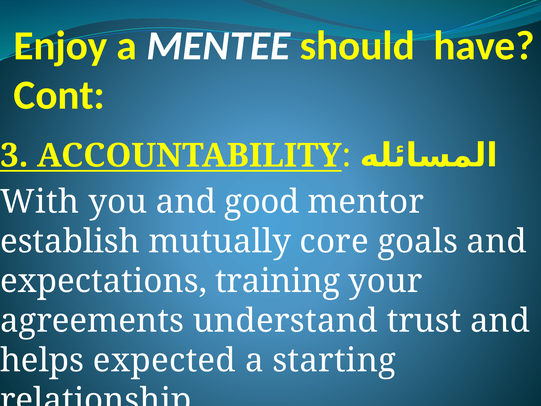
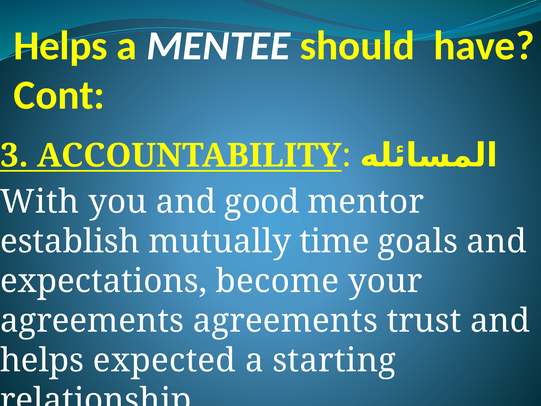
Enjoy at (60, 46): Enjoy -> Helps
core: core -> time
training: training -> become
agreements understand: understand -> agreements
